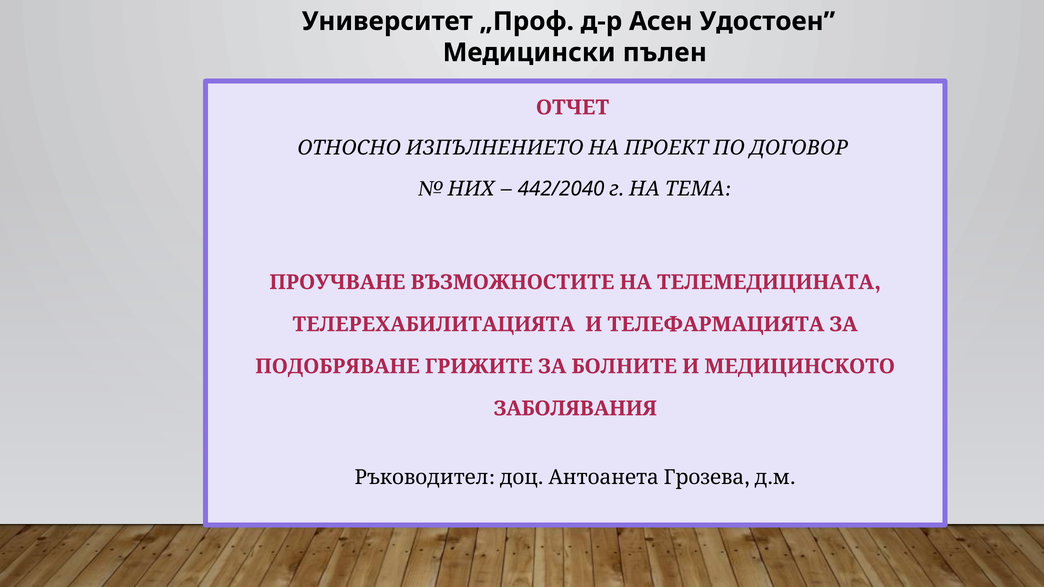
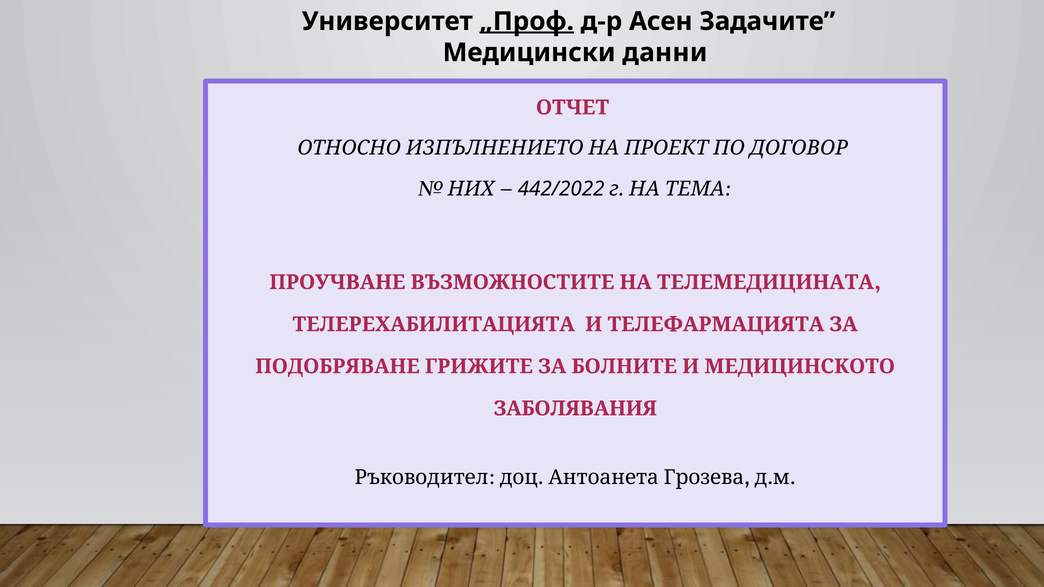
„Проф underline: none -> present
Удостоен: Удостоен -> Задачите
пълен: пълен -> данни
442/2040: 442/2040 -> 442/2022
